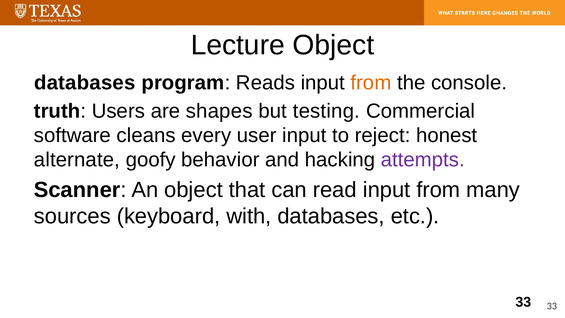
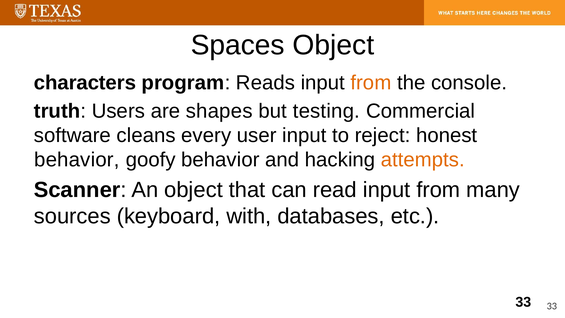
Lecture: Lecture -> Spaces
databases at (85, 83): databases -> characters
alternate at (77, 160): alternate -> behavior
attempts colour: purple -> orange
